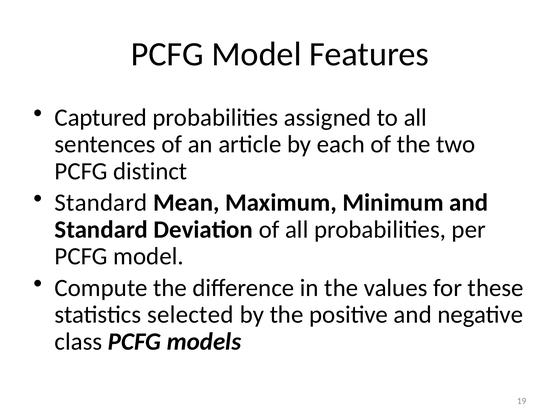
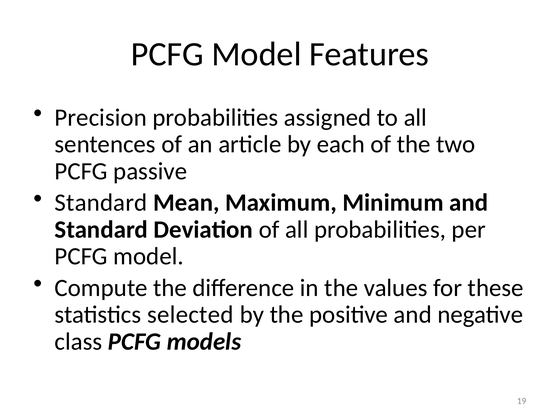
Captured: Captured -> Precision
distinct: distinct -> passive
